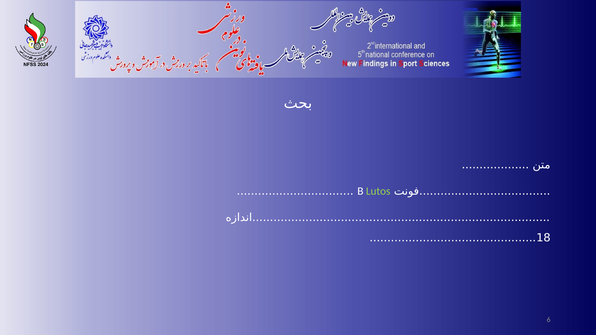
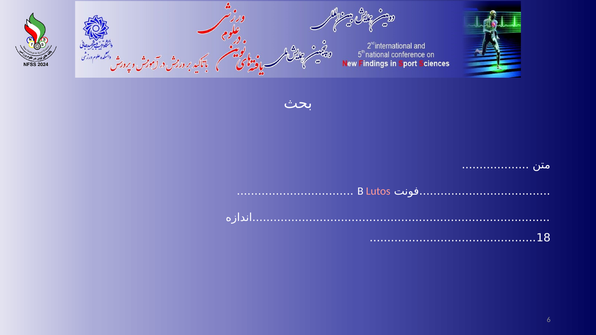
Lutos colour: light green -> pink
